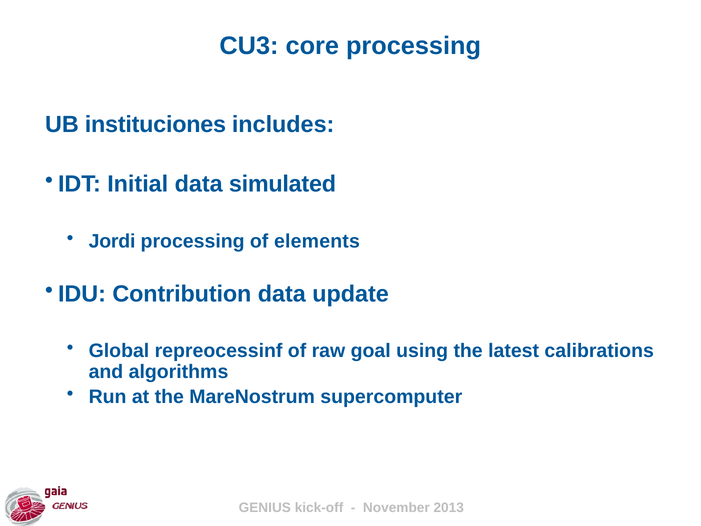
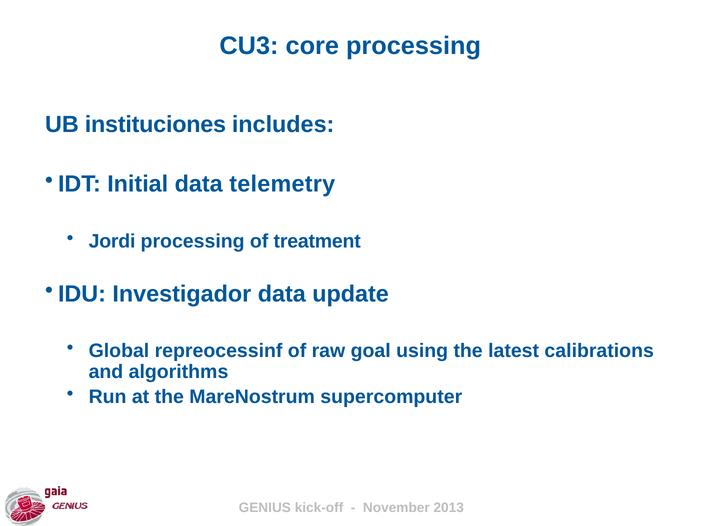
simulated: simulated -> telemetry
elements: elements -> treatment
Contribution: Contribution -> Investigador
